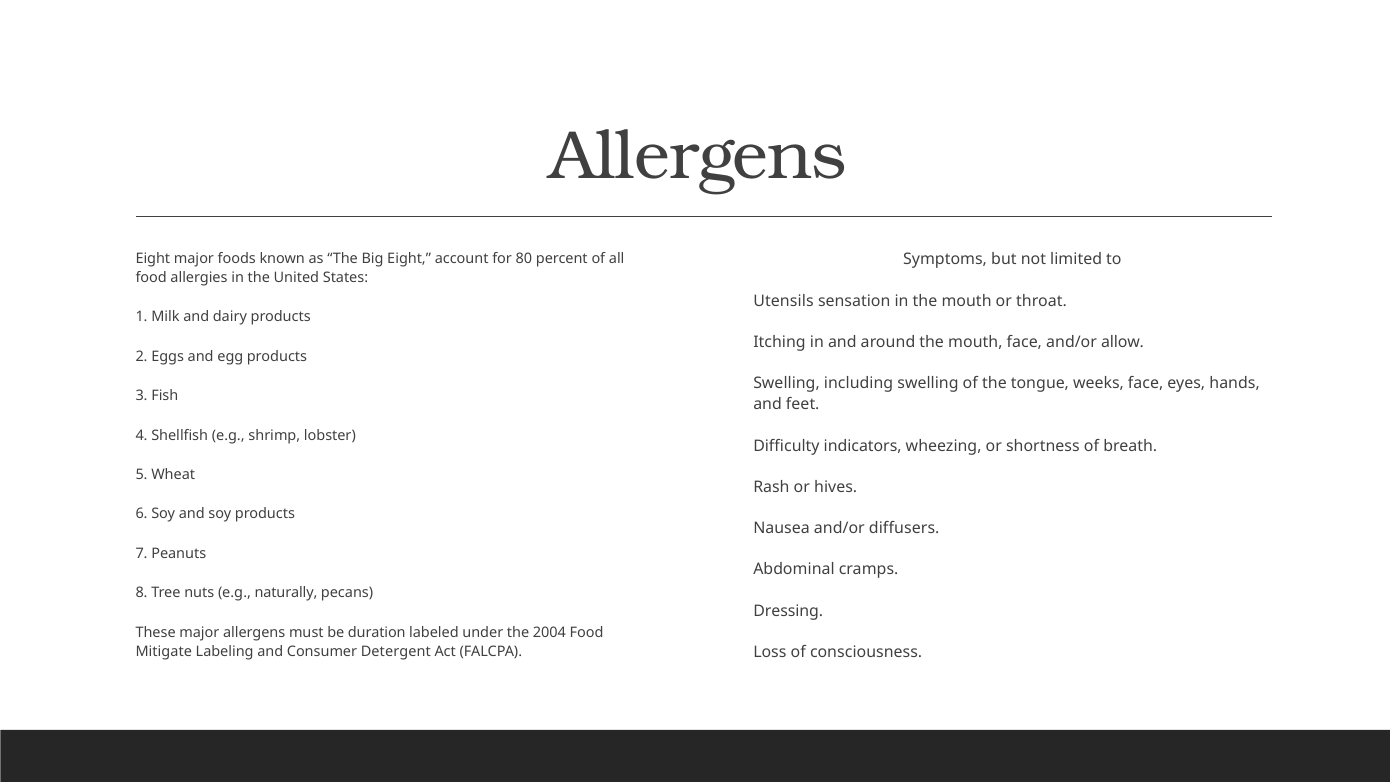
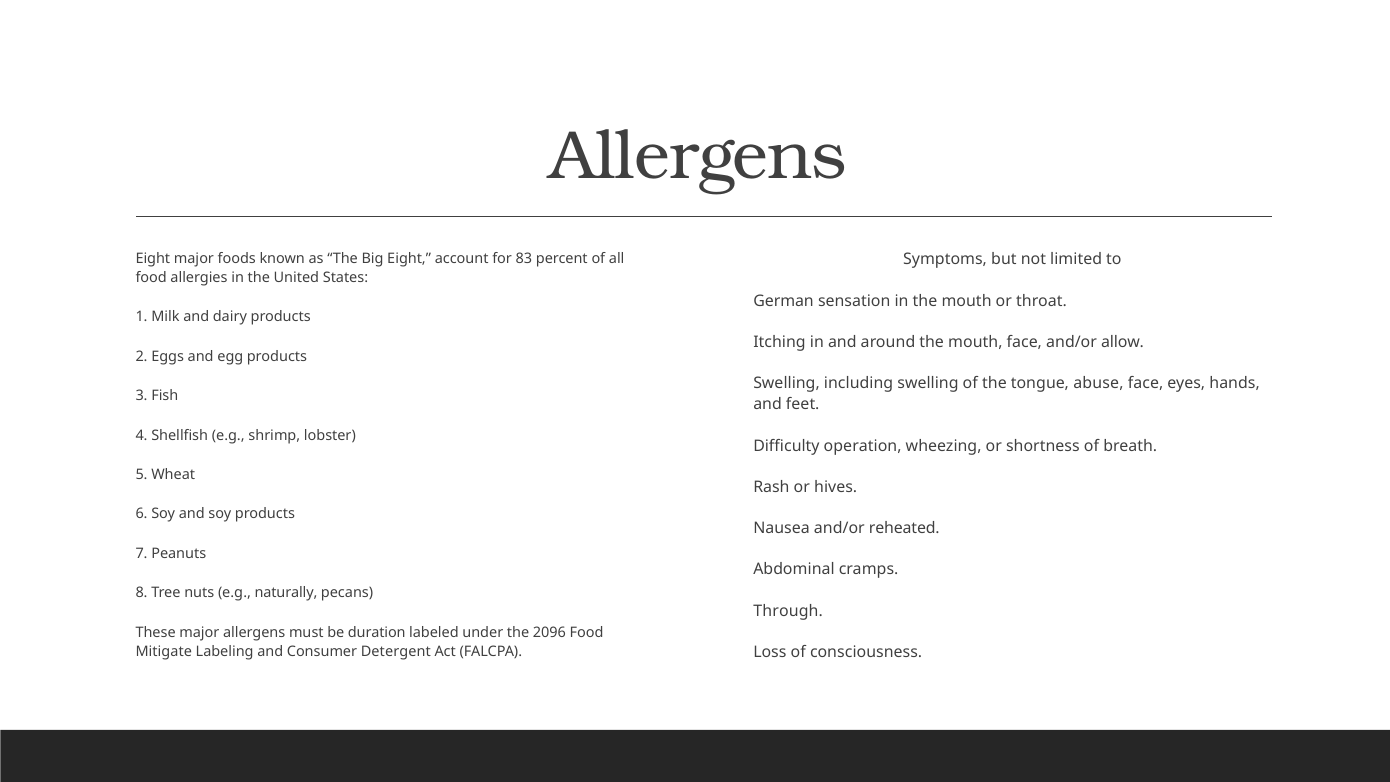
80: 80 -> 83
Utensils: Utensils -> German
weeks: weeks -> abuse
indicators: indicators -> operation
diffusers: diffusers -> reheated
Dressing: Dressing -> Through
2004: 2004 -> 2096
